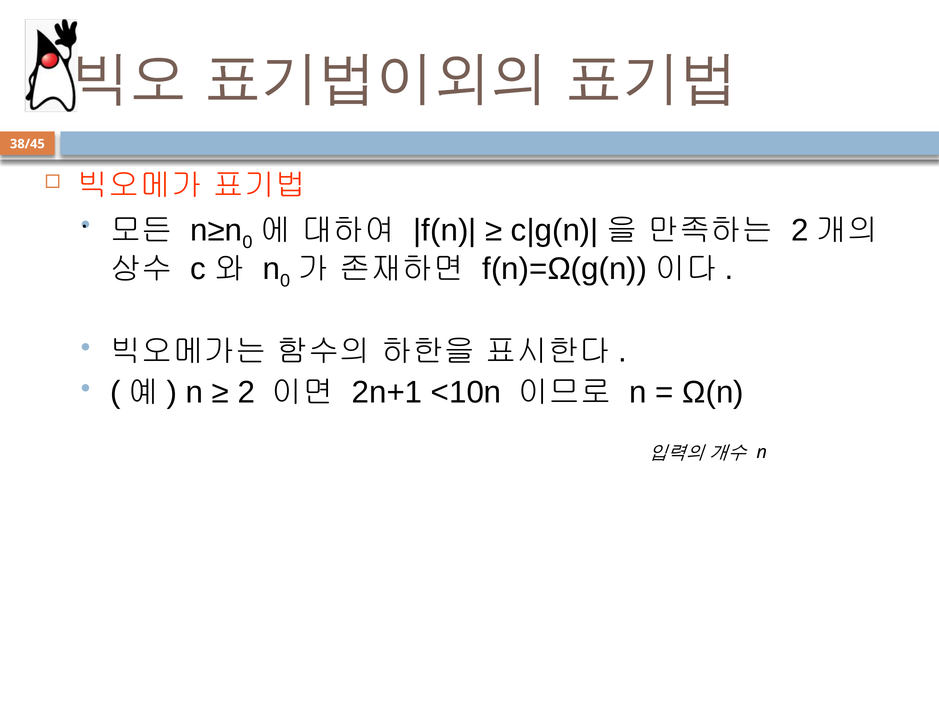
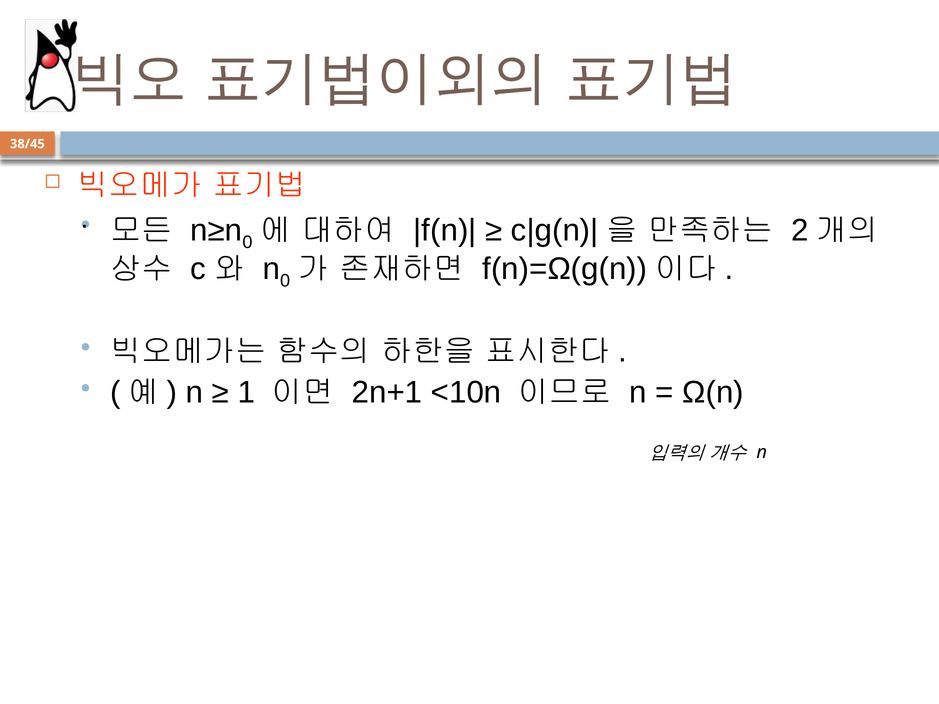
2: 2 -> 1
